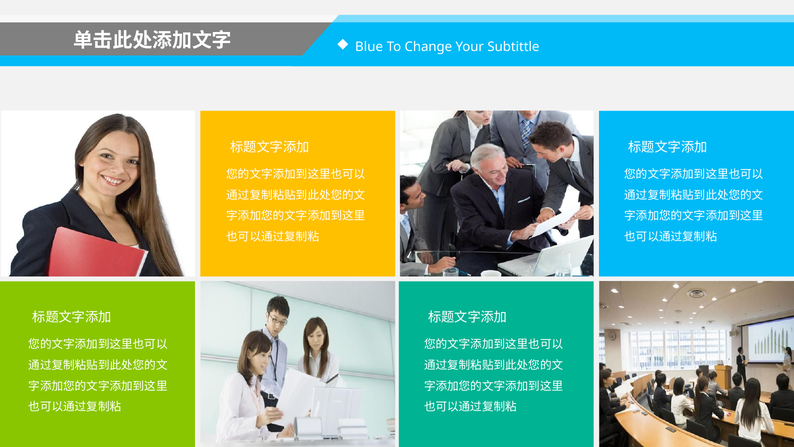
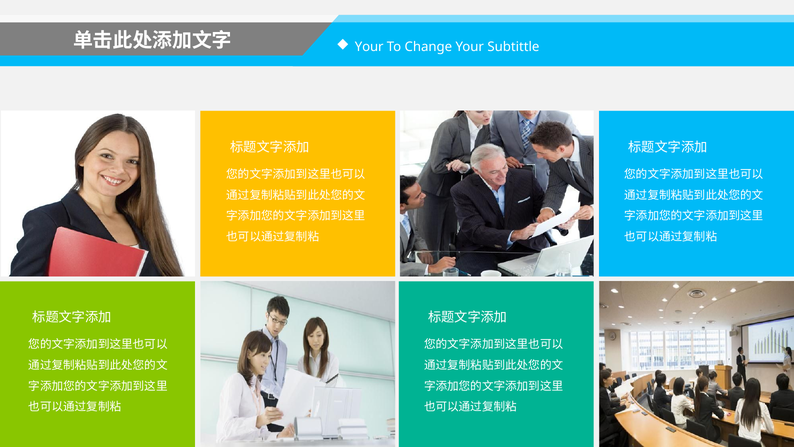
Blue at (369, 47): Blue -> Your
